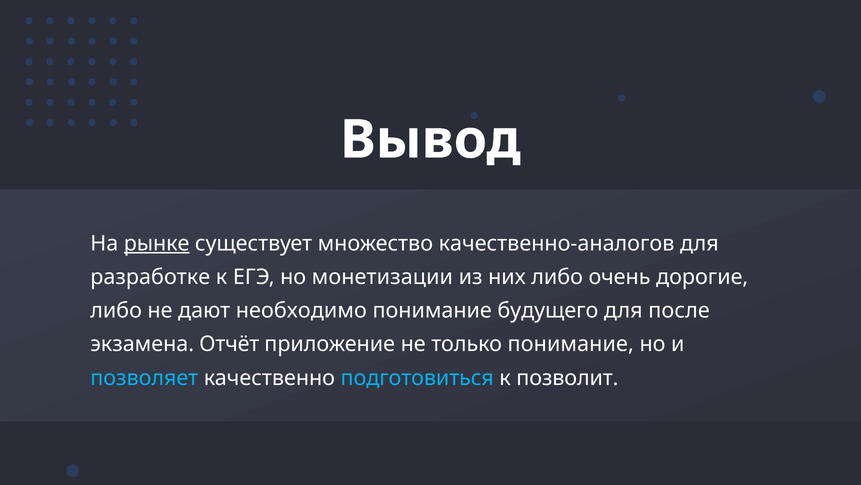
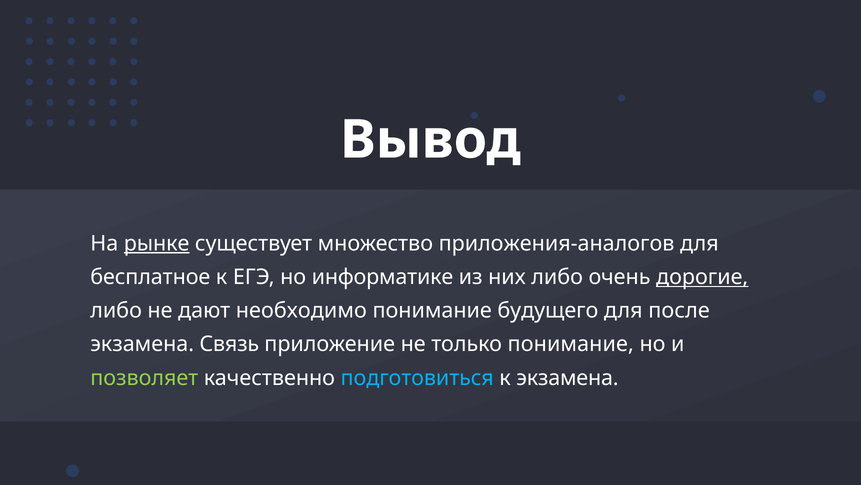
качественно-аналогов: качественно-аналогов -> приложения-аналогов
разработке: разработке -> бесплатное
монетизации: монетизации -> информатике
дорогие underline: none -> present
Отчёт: Отчёт -> Связь
позволяет colour: light blue -> light green
к позволит: позволит -> экзамена
